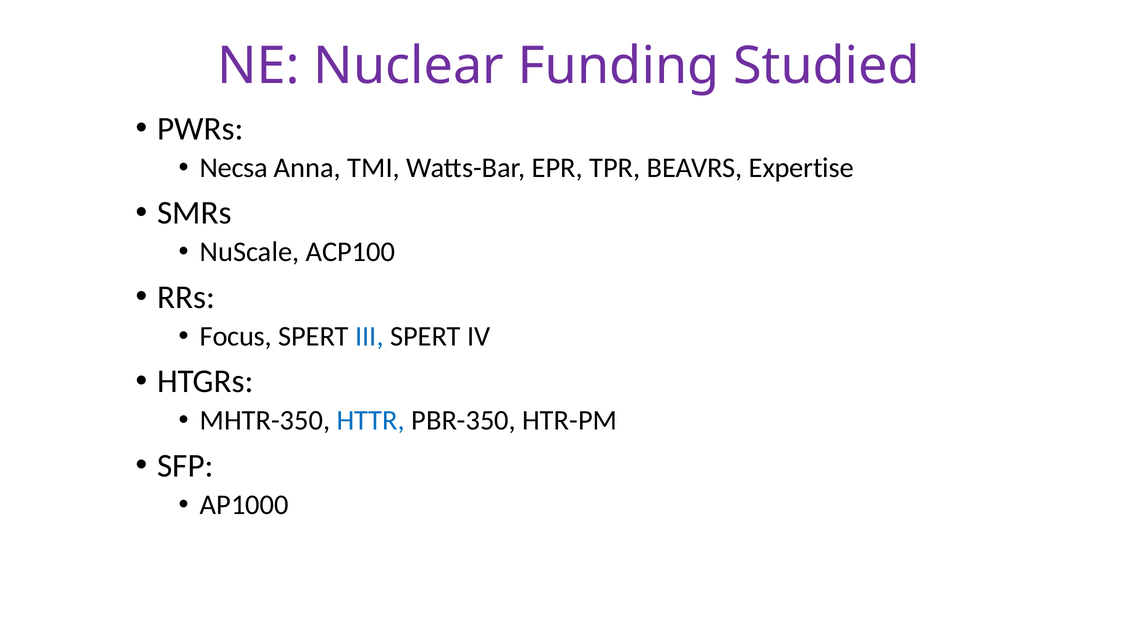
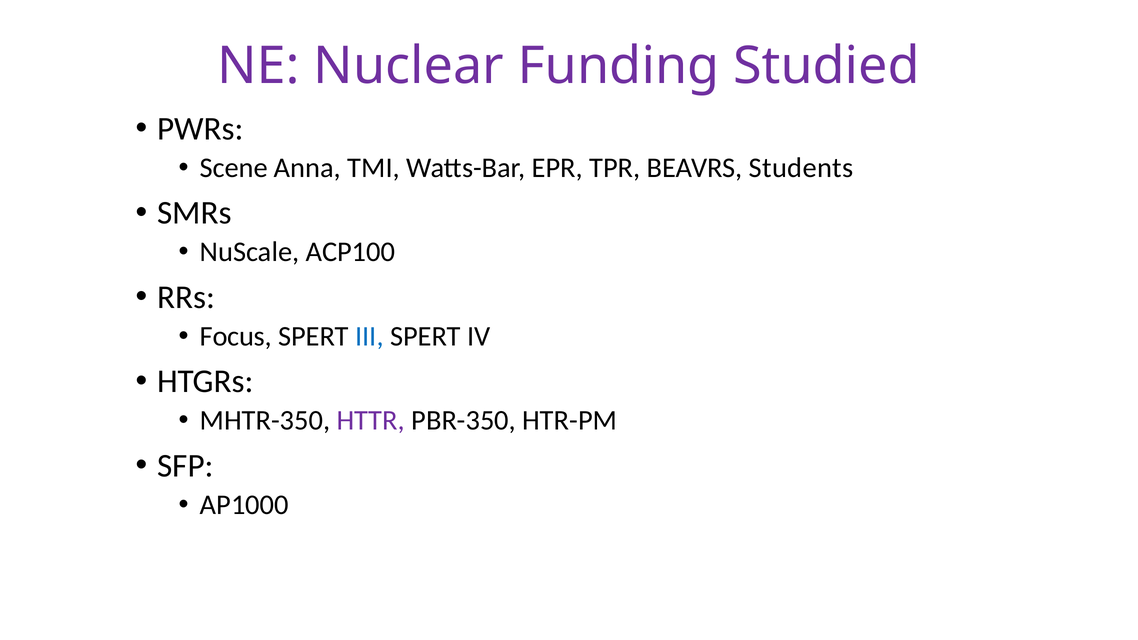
Necsa: Necsa -> Scene
Expertise: Expertise -> Students
HTTR colour: blue -> purple
